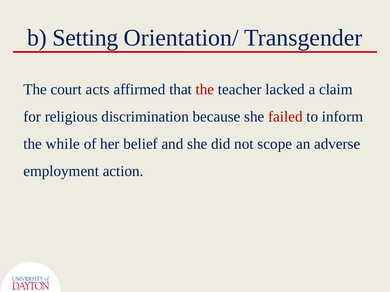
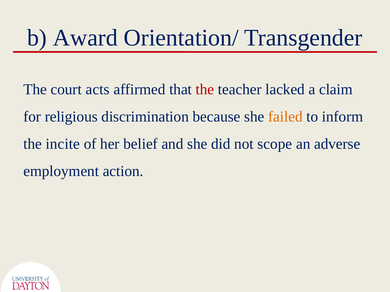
Setting: Setting -> Award
failed colour: red -> orange
while: while -> incite
